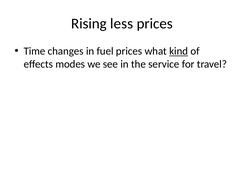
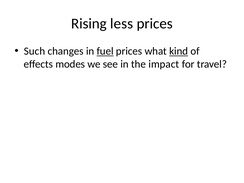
Time: Time -> Such
fuel underline: none -> present
service: service -> impact
